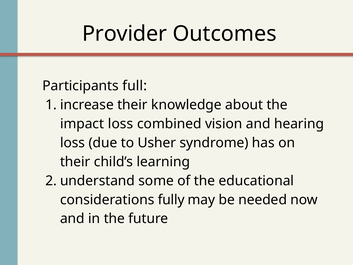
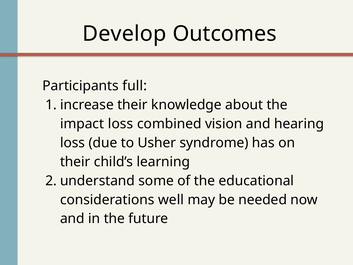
Provider: Provider -> Develop
fully: fully -> well
